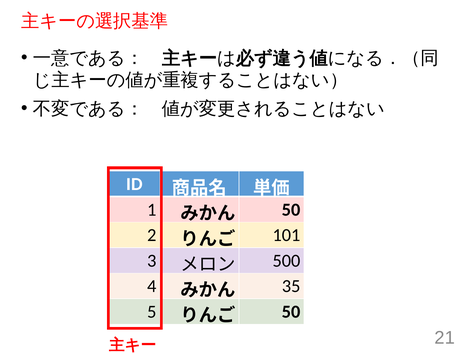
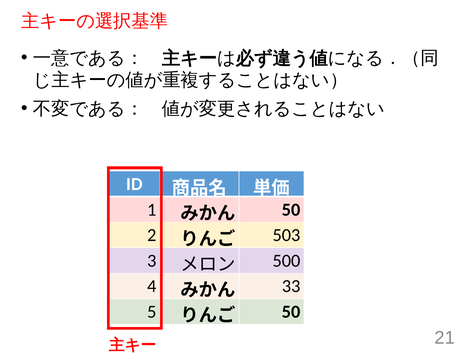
101: 101 -> 503
35: 35 -> 33
